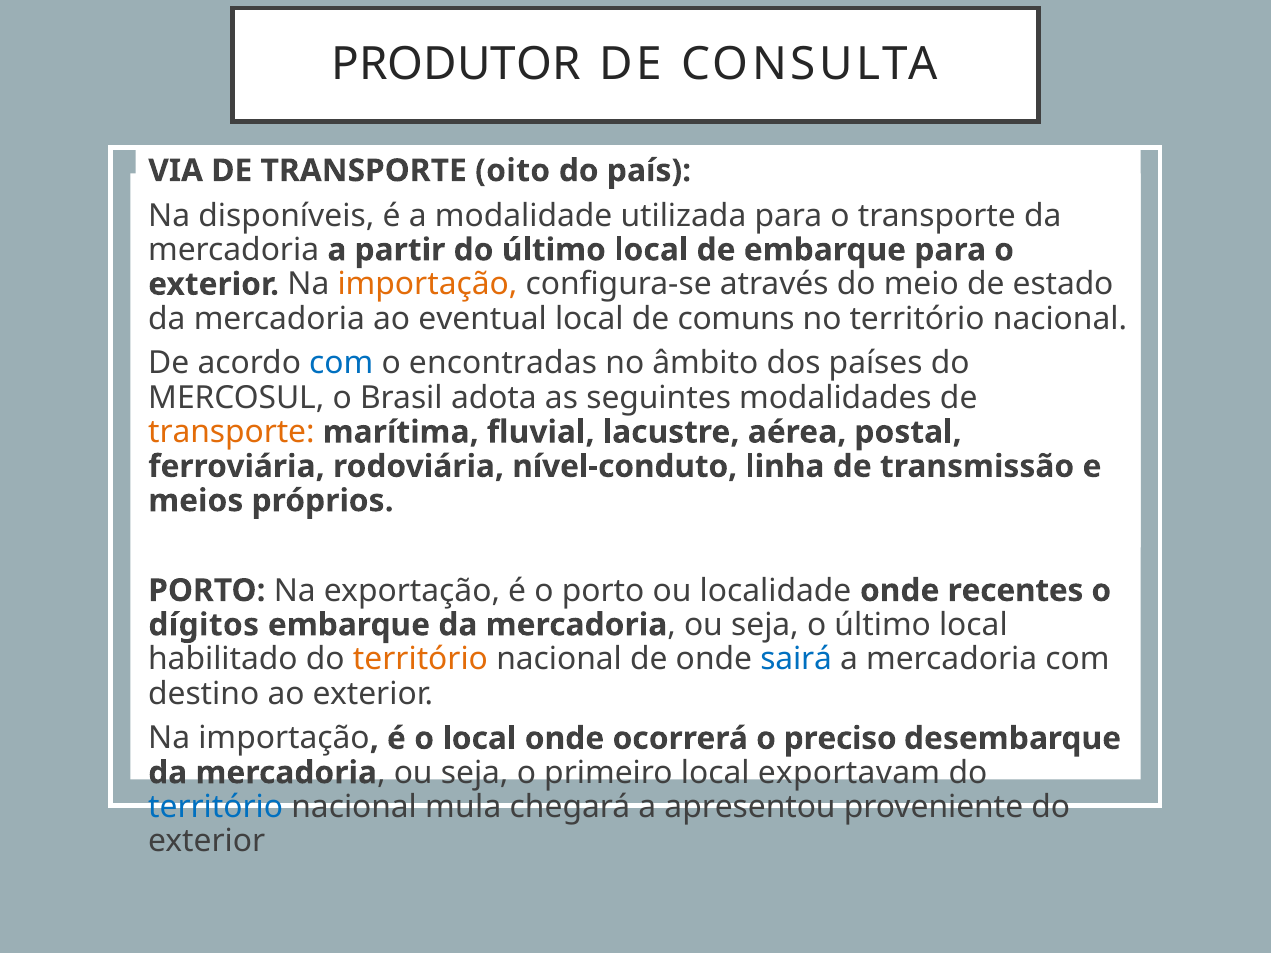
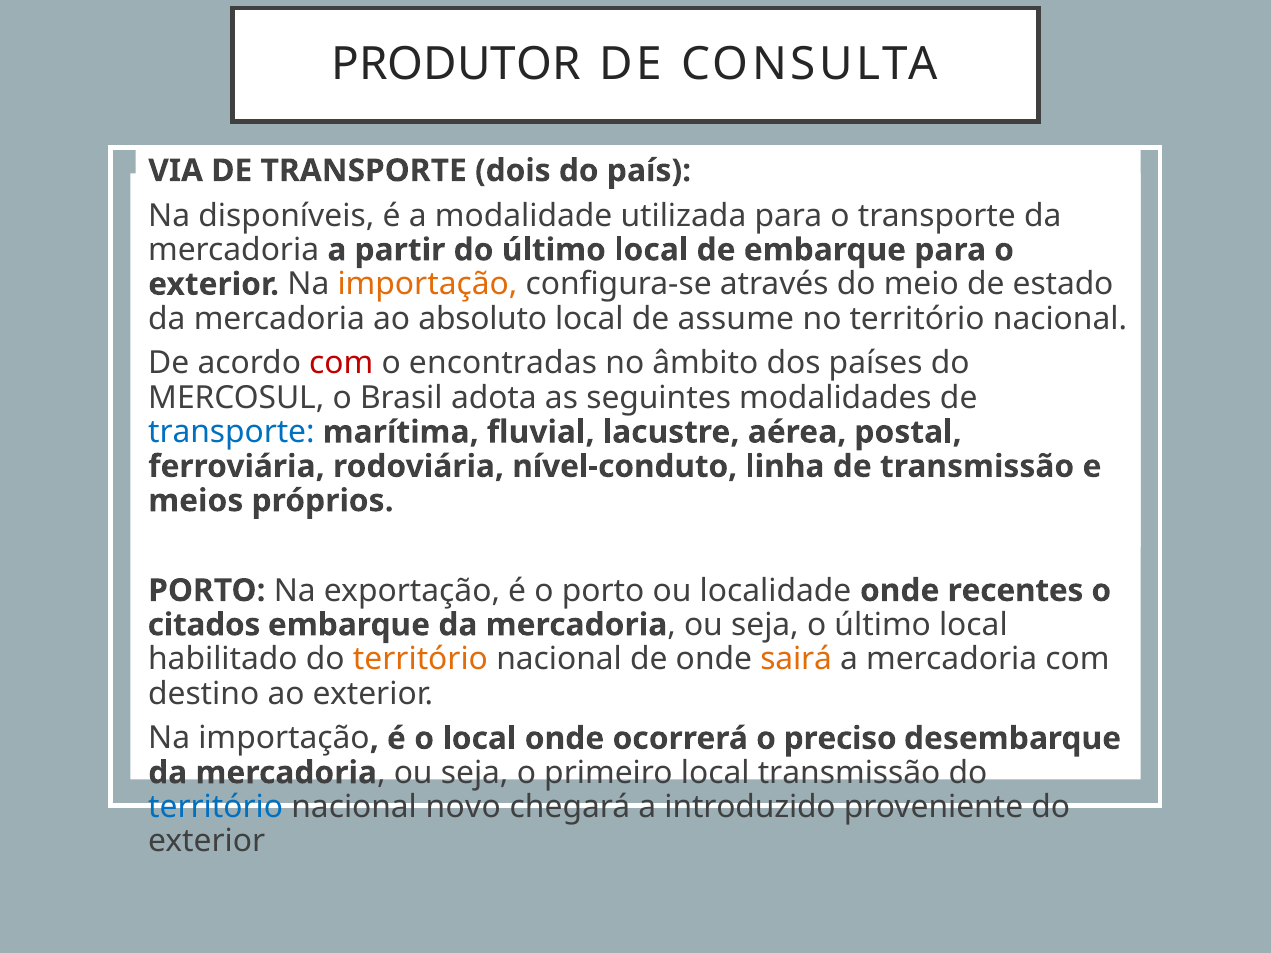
oito: oito -> dois
eventual: eventual -> absoluto
comuns: comuns -> assume
com at (341, 364) colour: blue -> red
transporte at (231, 432) colour: orange -> blue
dígitos: dígitos -> citados
sairá colour: blue -> orange
local exportavam: exportavam -> transmissão
mula: mula -> novo
apresentou: apresentou -> introduzido
